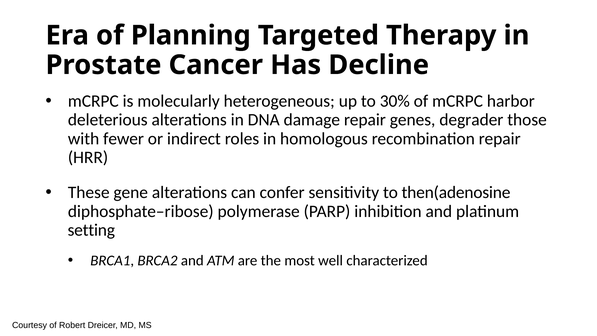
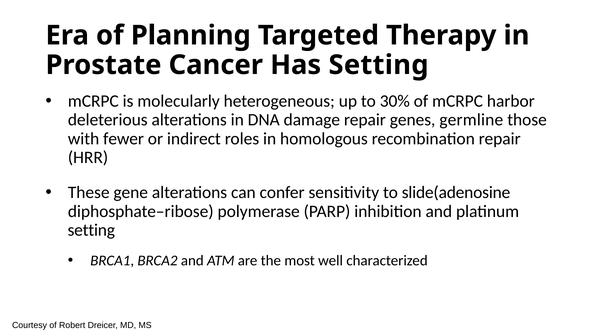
Has Decline: Decline -> Setting
degrader: degrader -> germline
then(adenosine: then(adenosine -> slide(adenosine
